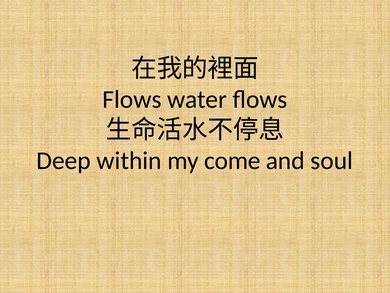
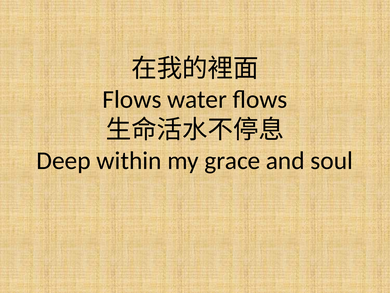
come: come -> grace
